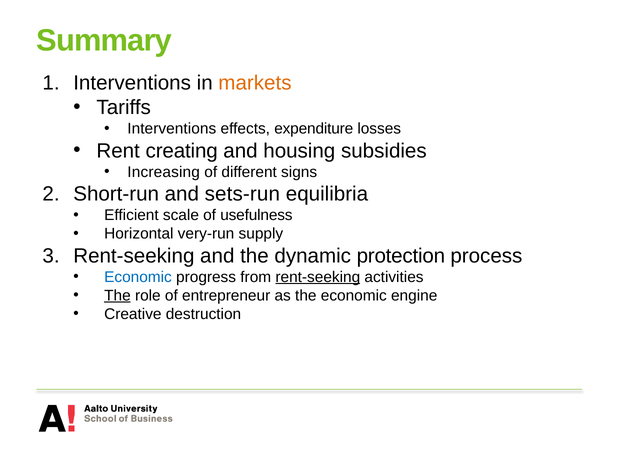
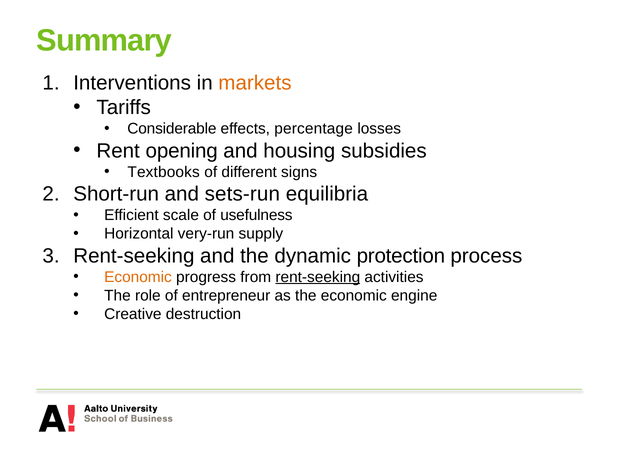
Interventions at (172, 129): Interventions -> Considerable
expenditure: expenditure -> percentage
creating: creating -> opening
Increasing: Increasing -> Textbooks
Economic at (138, 277) colour: blue -> orange
The at (117, 295) underline: present -> none
